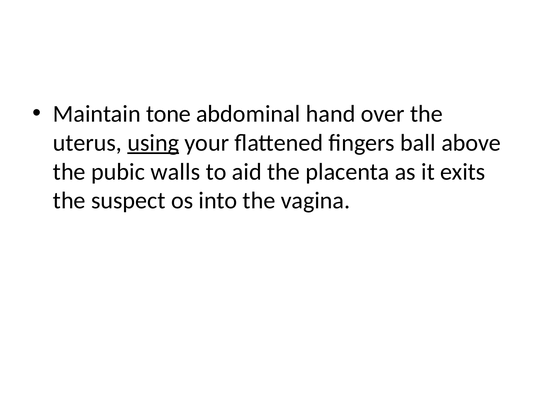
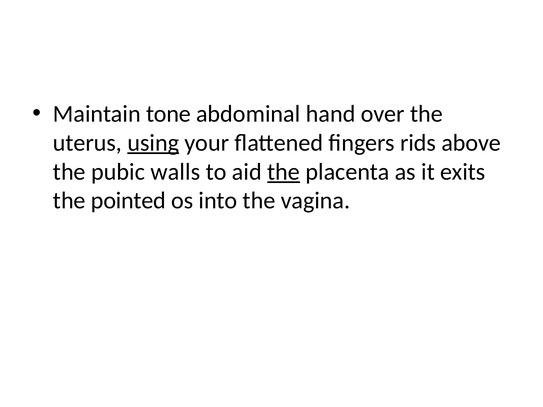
ball: ball -> rids
the at (284, 172) underline: none -> present
suspect: suspect -> pointed
